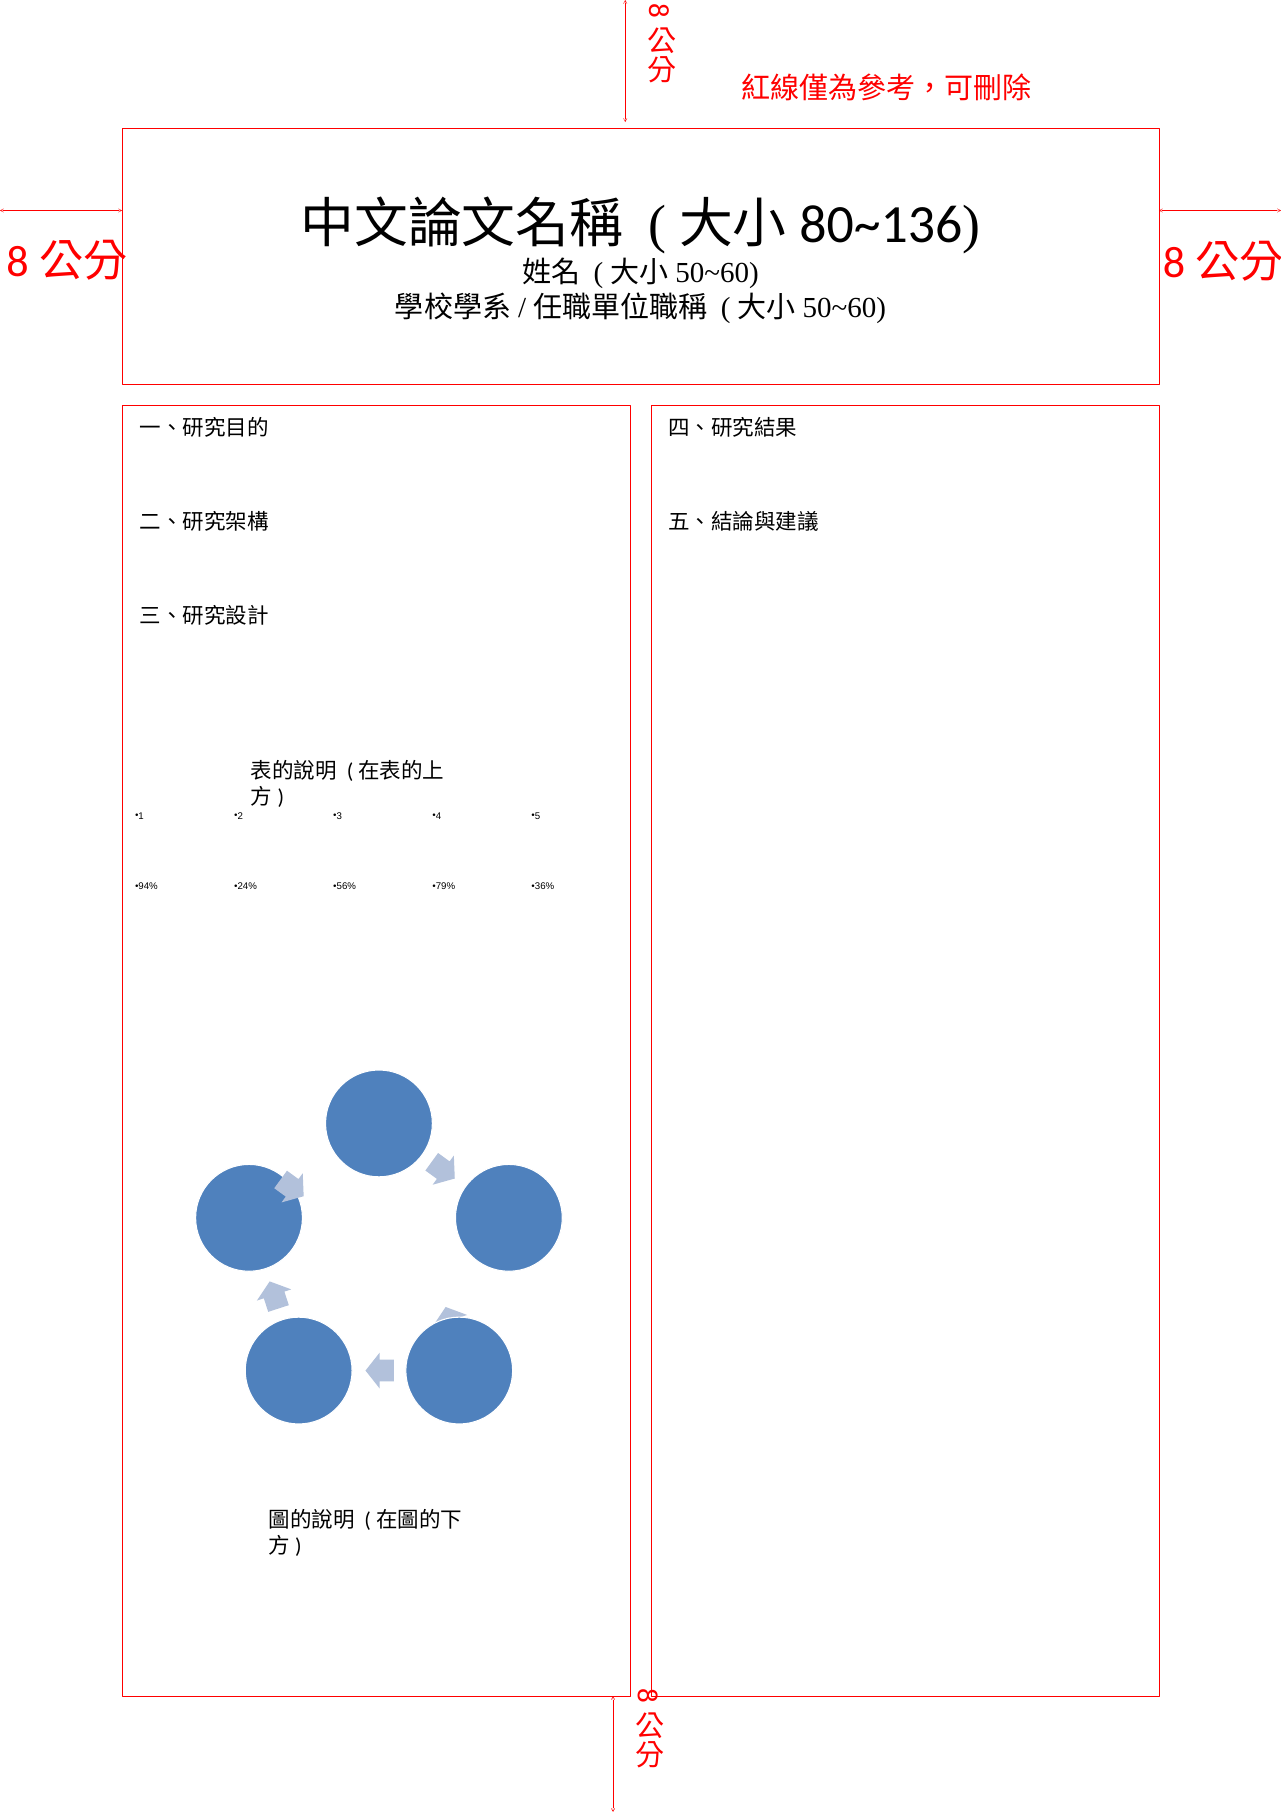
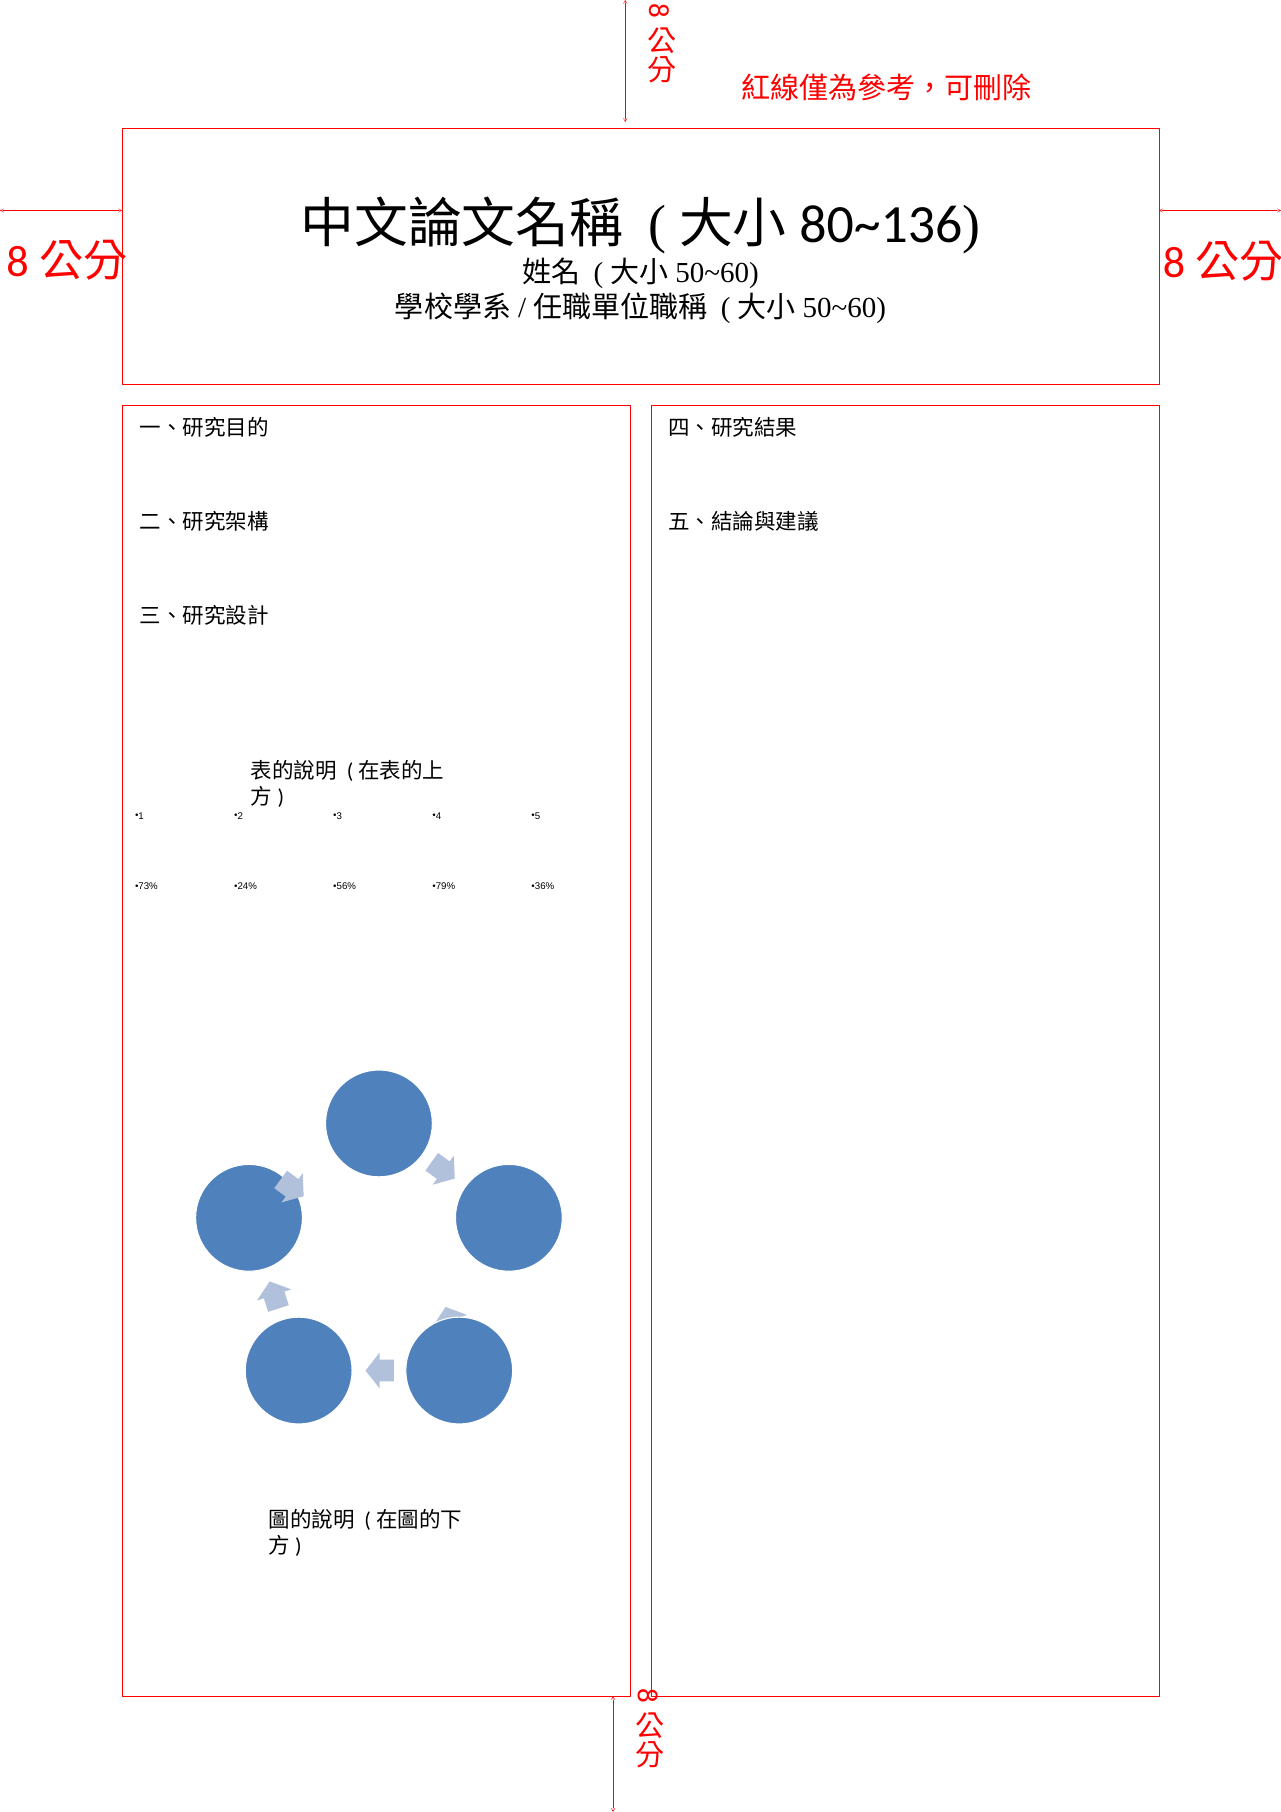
94%: 94% -> 73%
